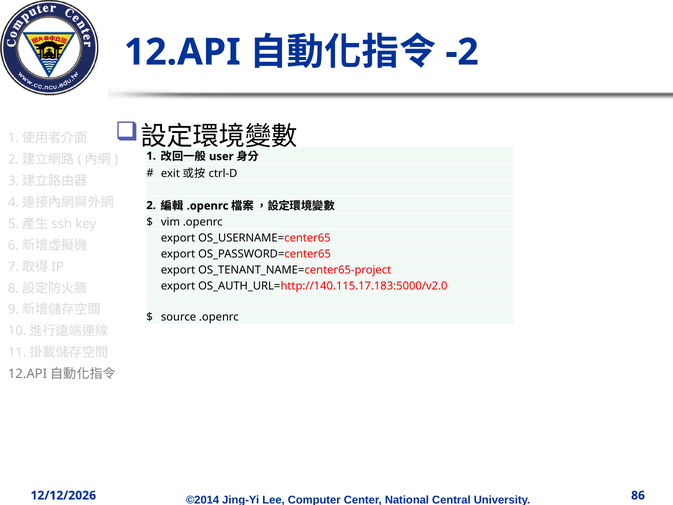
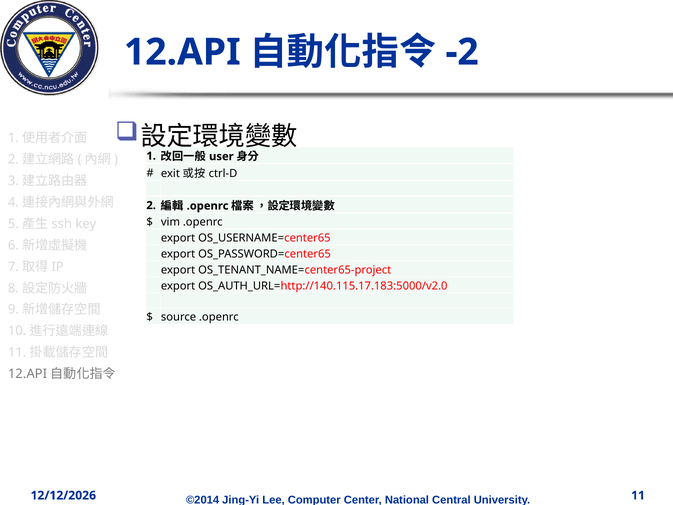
86: 86 -> 11
